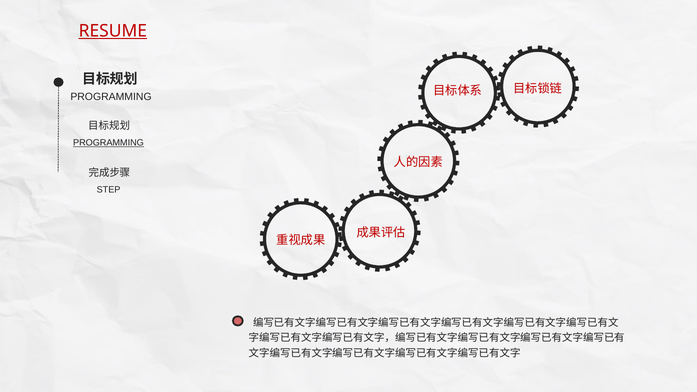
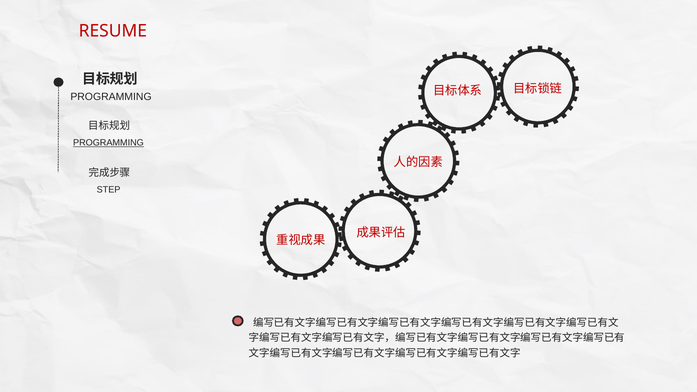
RESUME underline: present -> none
